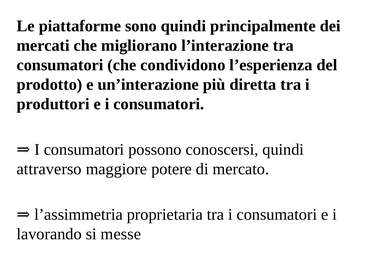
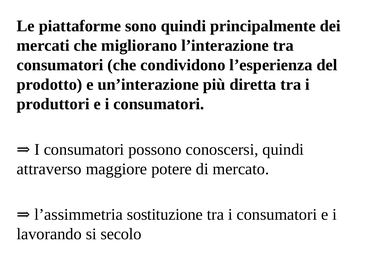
proprietaria: proprietaria -> sostituzione
messe: messe -> secolo
